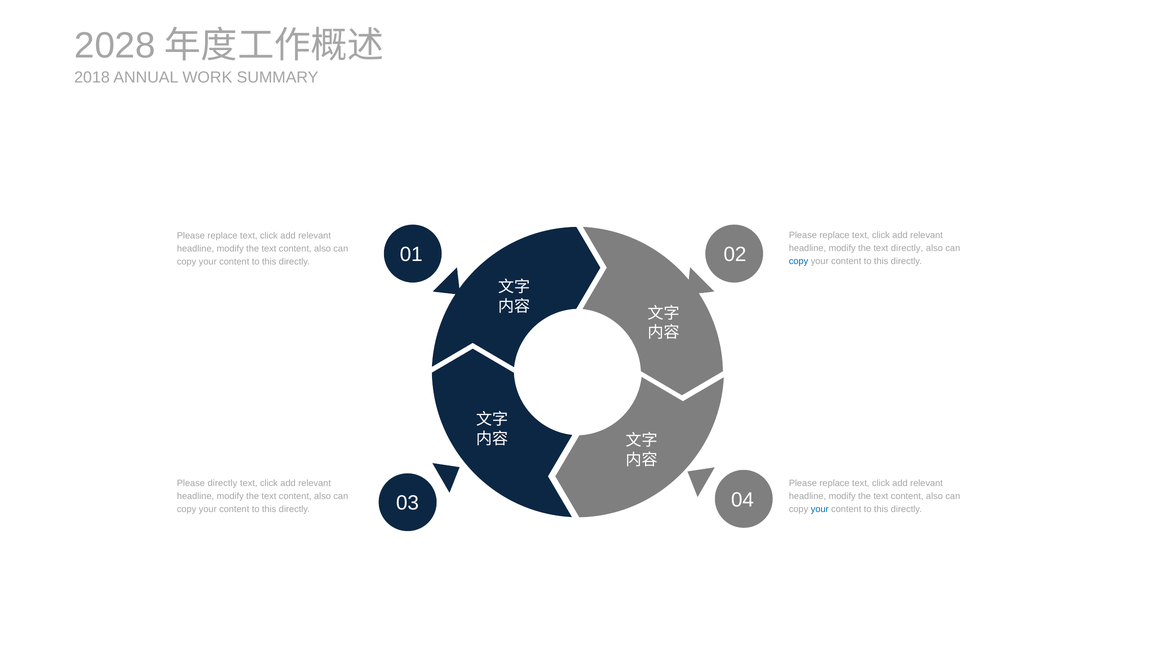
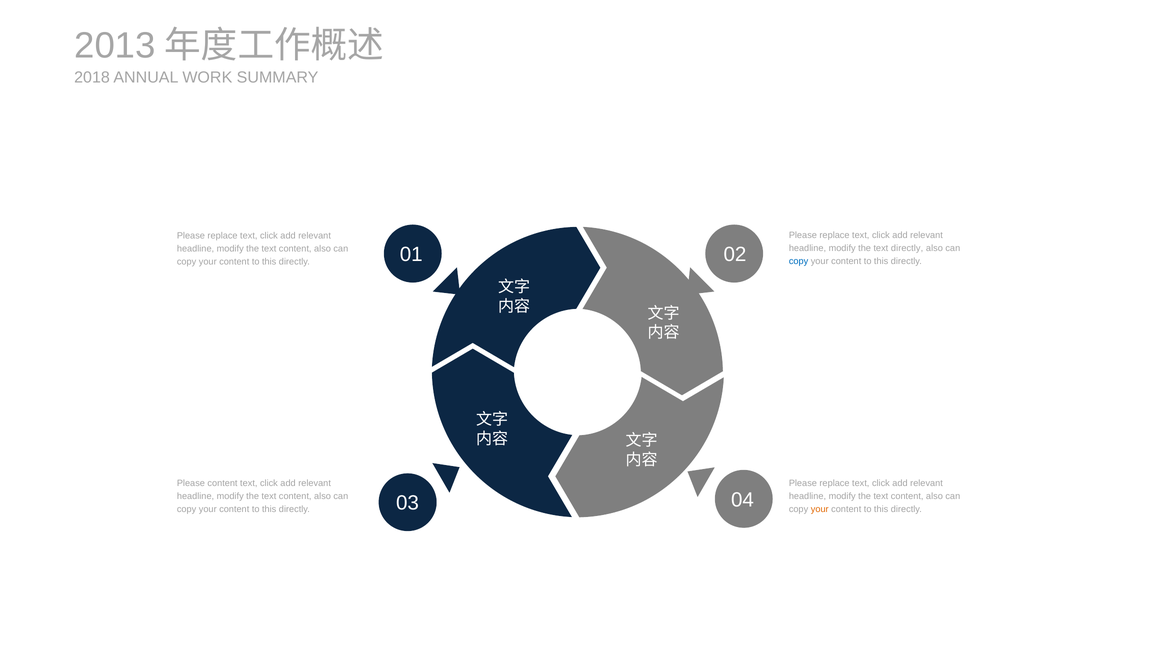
2028: 2028 -> 2013
Please directly: directly -> content
your at (820, 510) colour: blue -> orange
